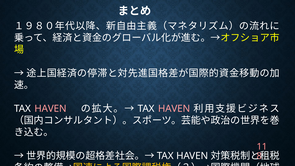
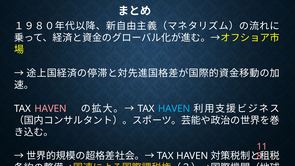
HAVEN at (174, 109) colour: pink -> light blue
